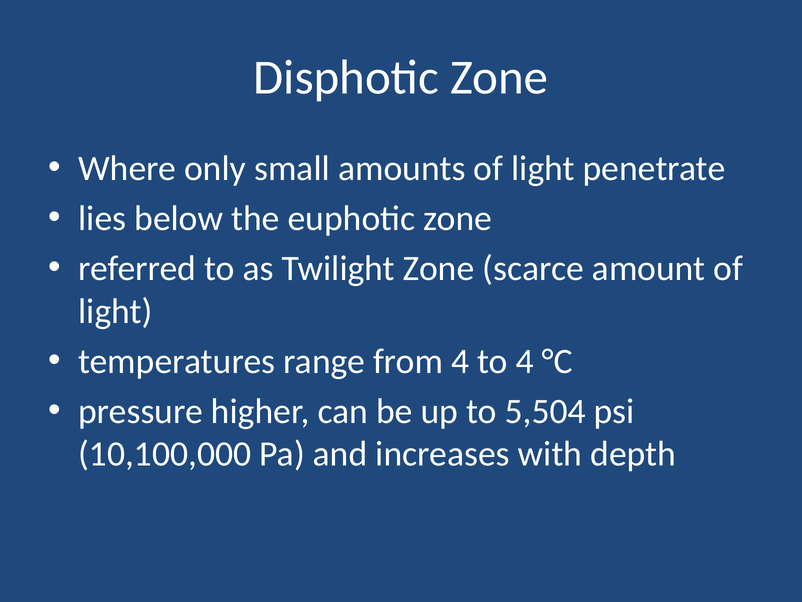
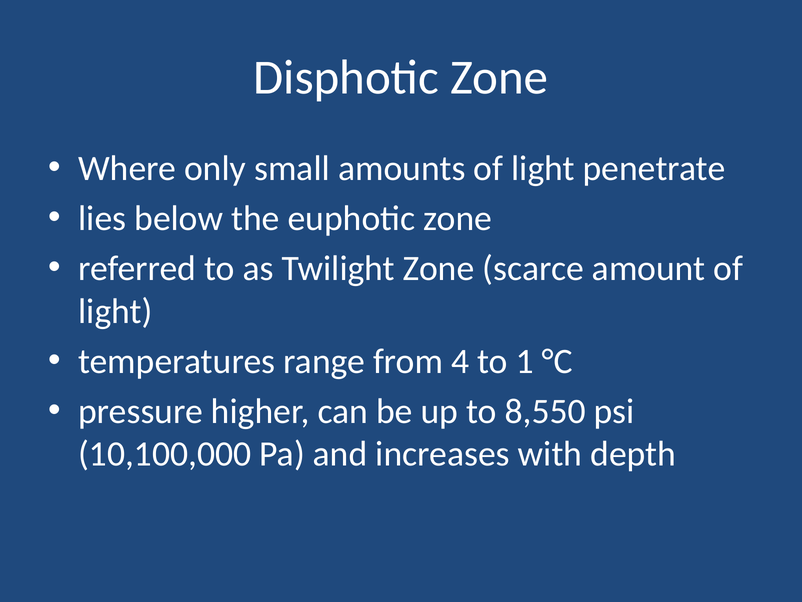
to 4: 4 -> 1
5,504: 5,504 -> 8,550
